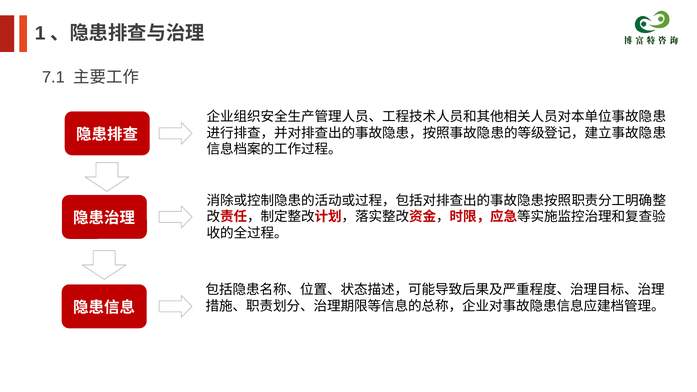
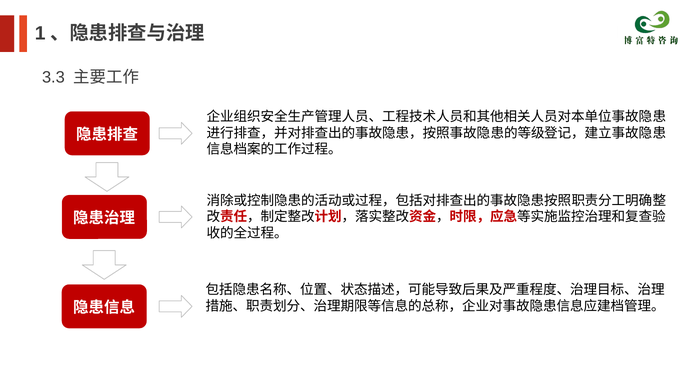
7.1: 7.1 -> 3.3
